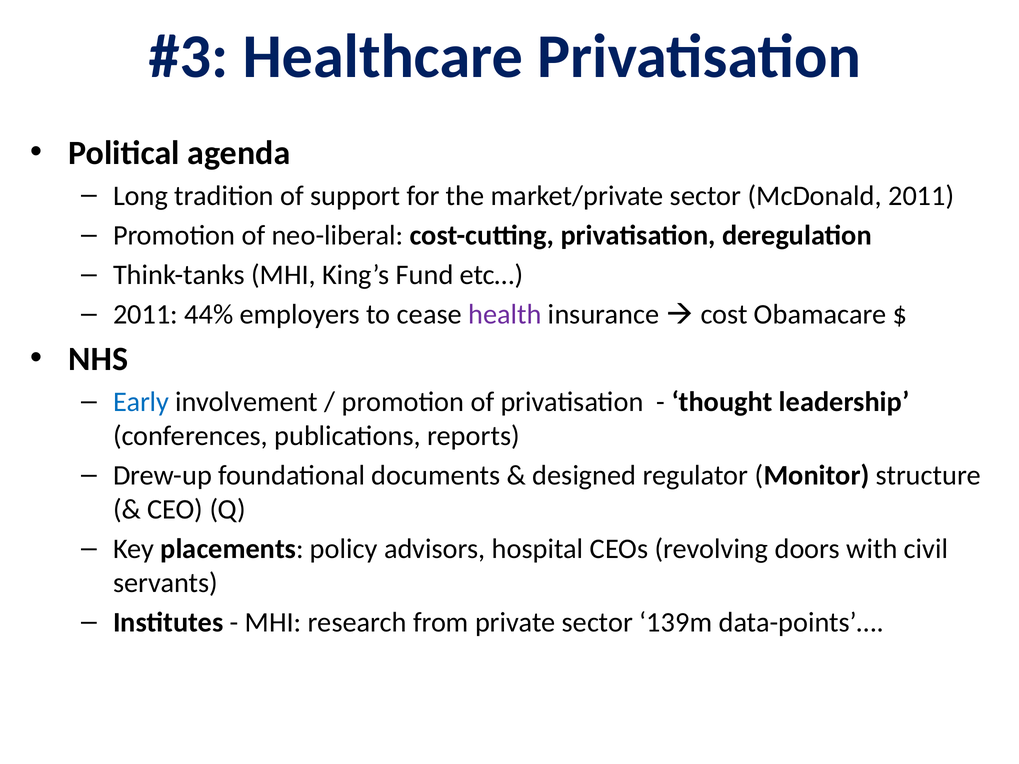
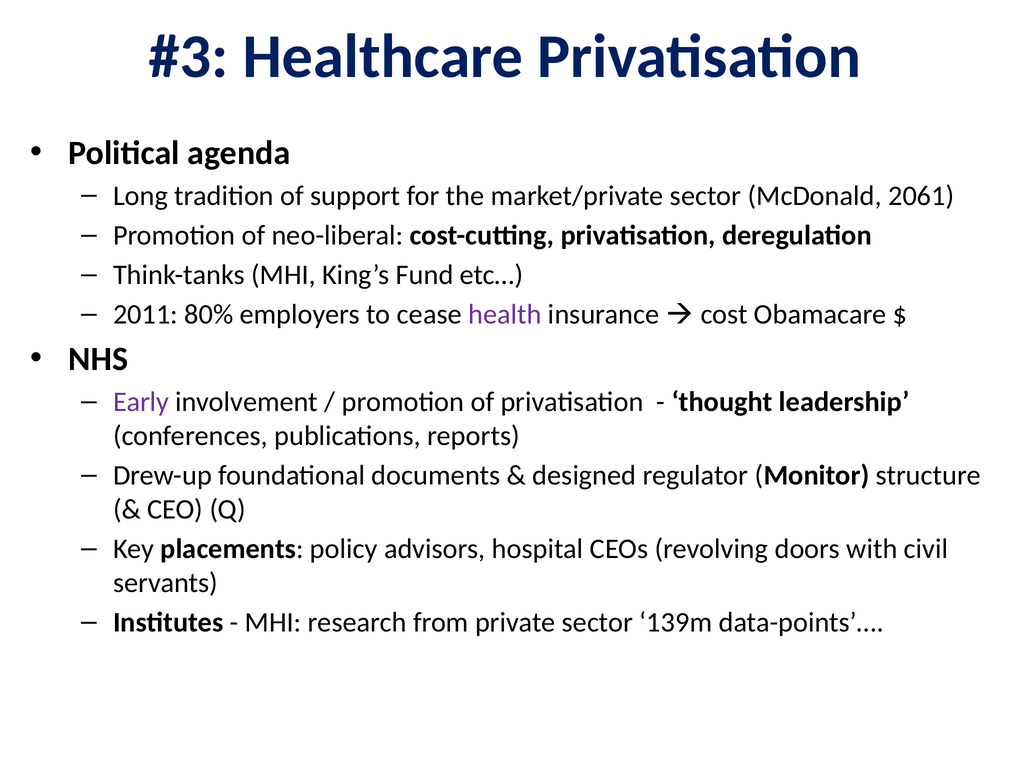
McDonald 2011: 2011 -> 2061
44%: 44% -> 80%
Early colour: blue -> purple
